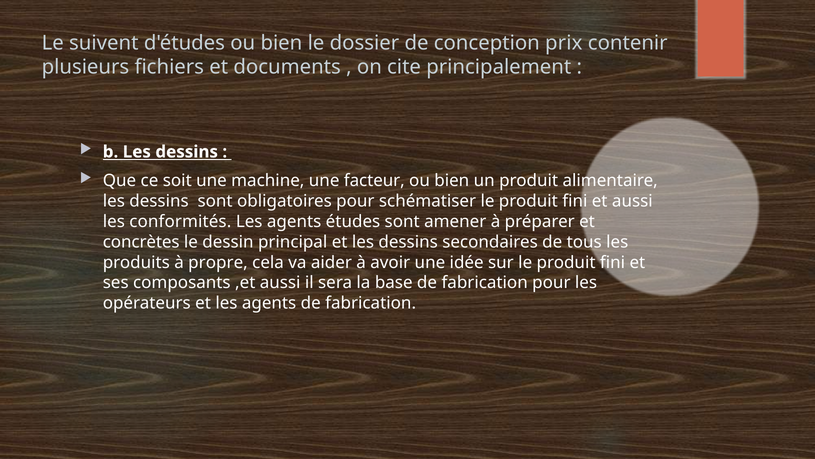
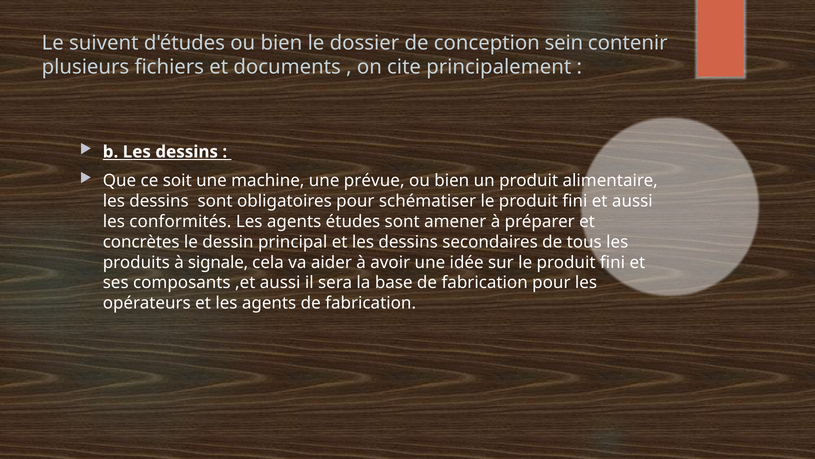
prix: prix -> sein
facteur: facteur -> prévue
propre: propre -> signale
